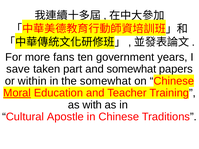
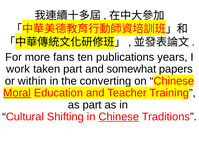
government: government -> publications
save: save -> work
the somewhat: somewhat -> converting
as with: with -> part
Apostle: Apostle -> Shifting
Chinese at (119, 117) underline: none -> present
